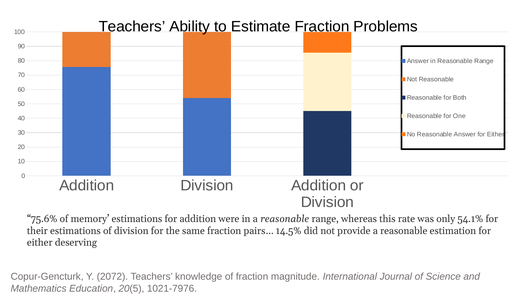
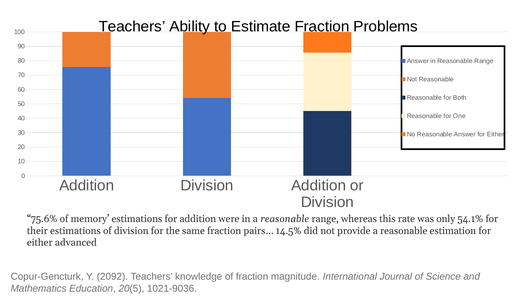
deserving: deserving -> advanced
2072: 2072 -> 2092
1021-7976: 1021-7976 -> 1021-9036
